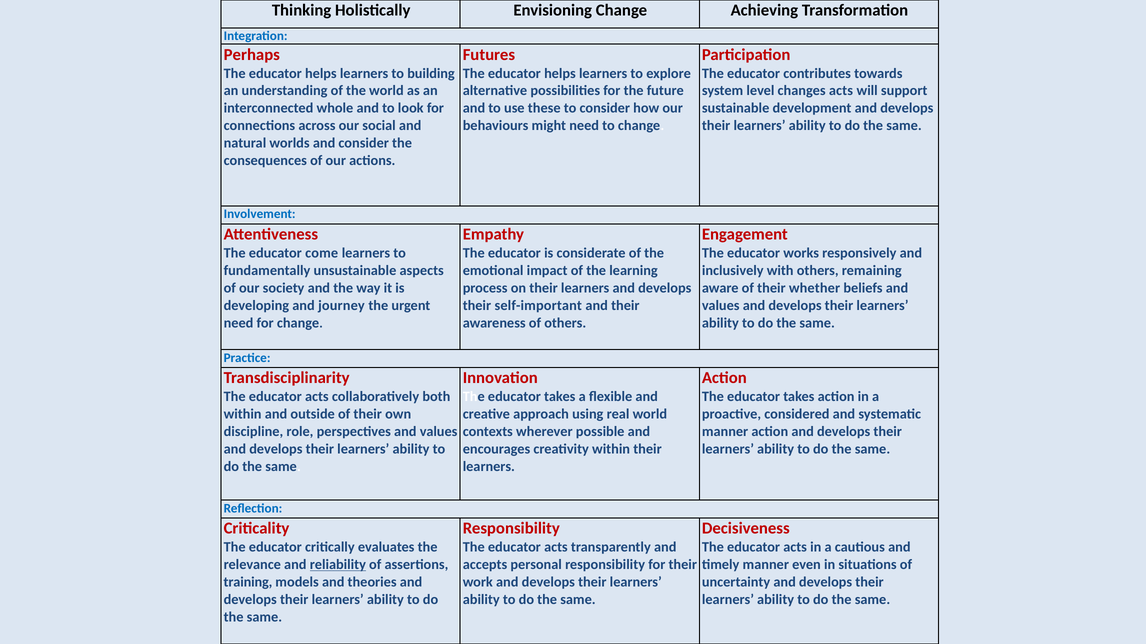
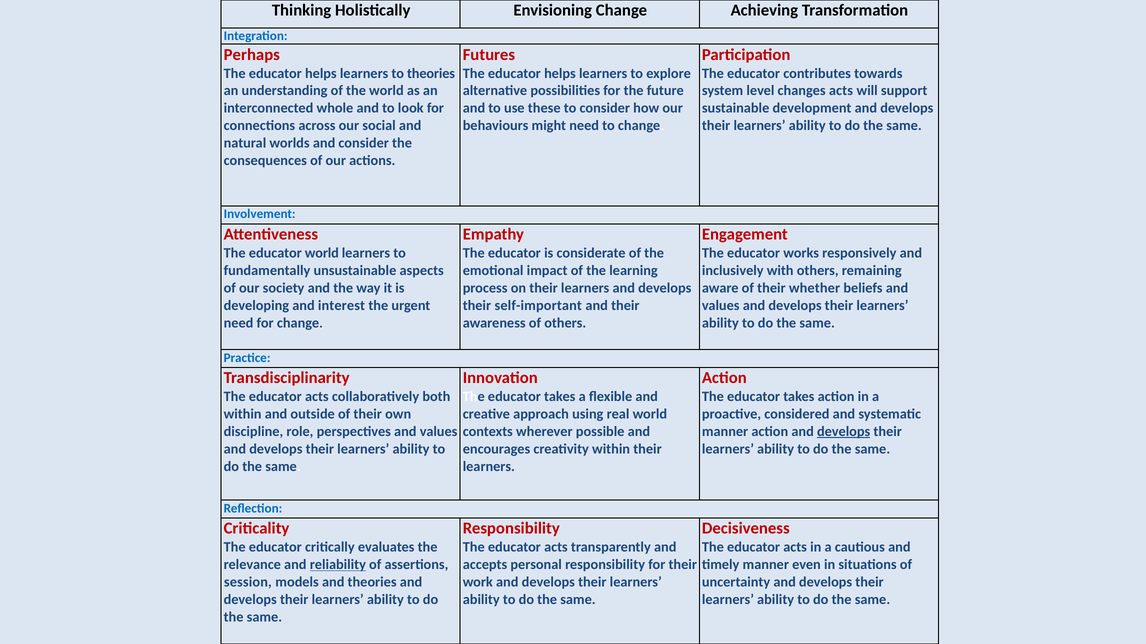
to building: building -> theories
educator come: come -> world
journey: journey -> interest
develops at (844, 432) underline: none -> present
training: training -> session
